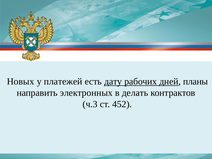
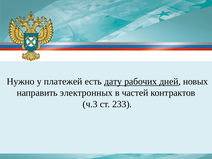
Новых: Новых -> Нужно
планы: планы -> новых
делать: делать -> частей
452: 452 -> 233
